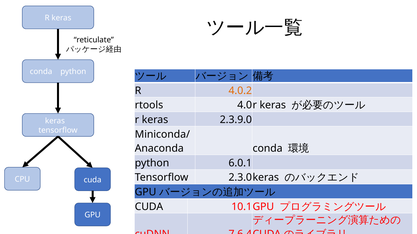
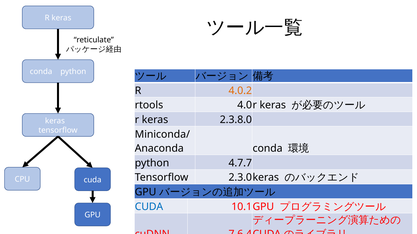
2.3.9.0: 2.3.9.0 -> 2.3.8.0
6.0.1: 6.0.1 -> 4.7.7
CUDA at (149, 207) colour: black -> blue
